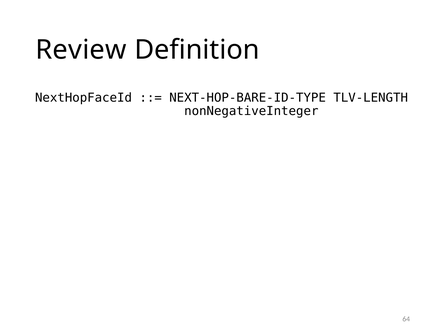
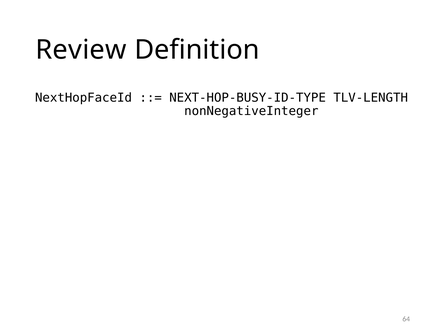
NEXT-HOP-BARE-ID-TYPE: NEXT-HOP-BARE-ID-TYPE -> NEXT-HOP-BUSY-ID-TYPE
